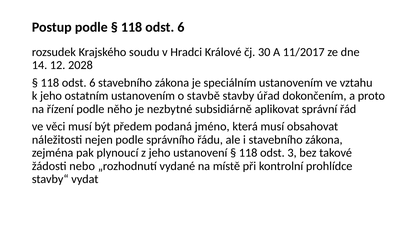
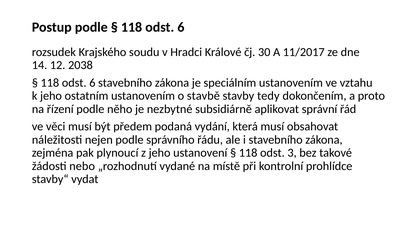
2028: 2028 -> 2038
úřad: úřad -> tedy
jméno: jméno -> vydání
